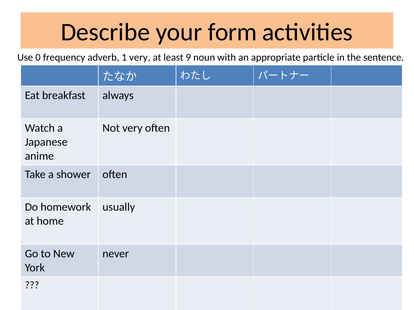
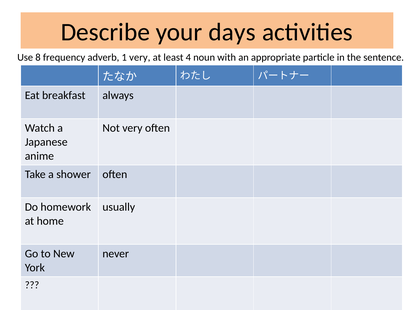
form: form -> days
0: 0 -> 8
9: 9 -> 4
